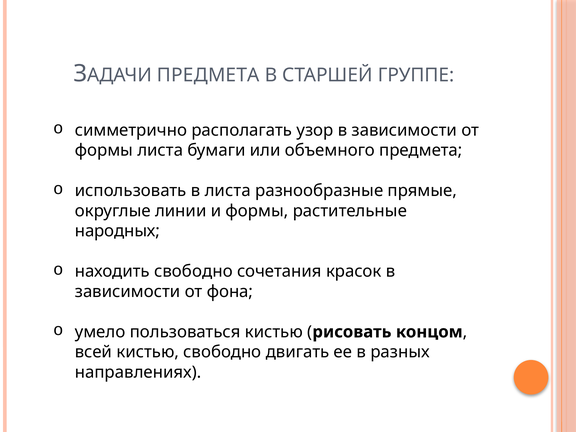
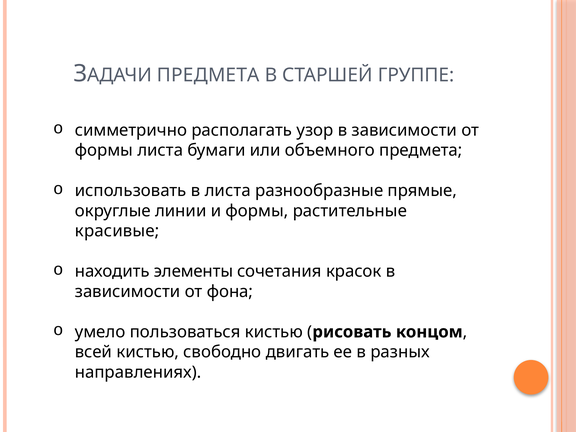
народных: народных -> красивые
находить свободно: свободно -> элементы
